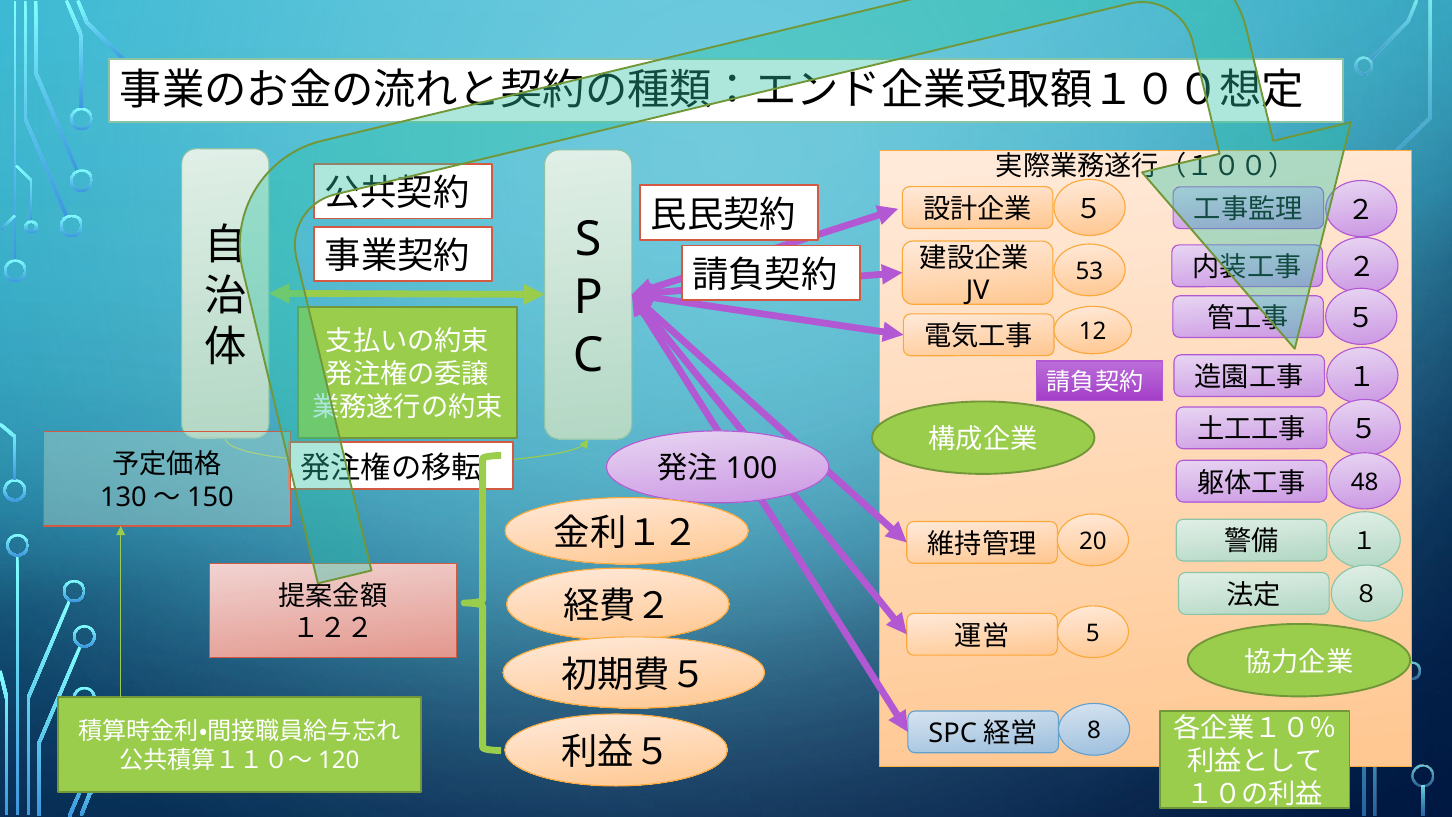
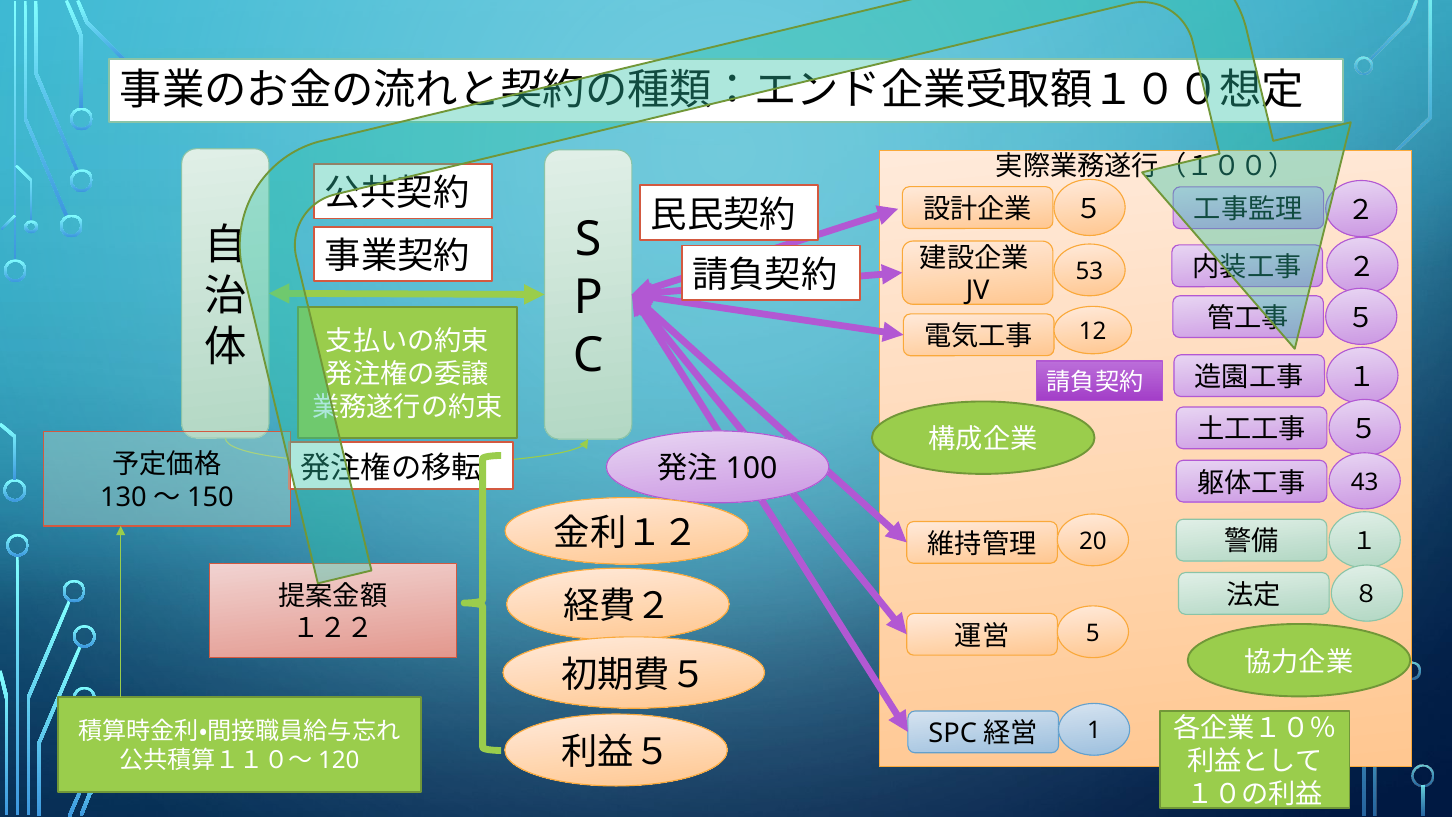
48: 48 -> 43
8: 8 -> 1
